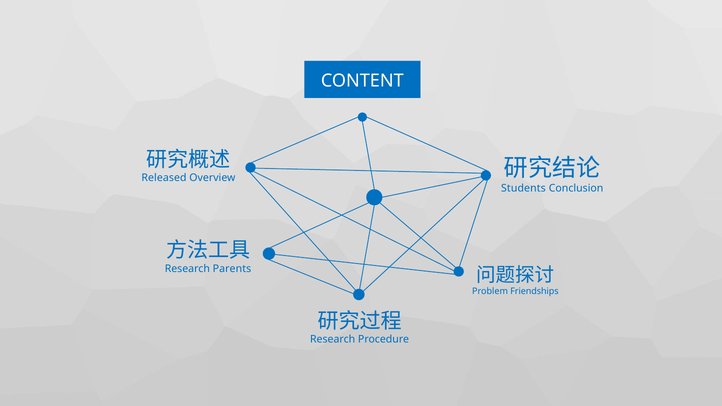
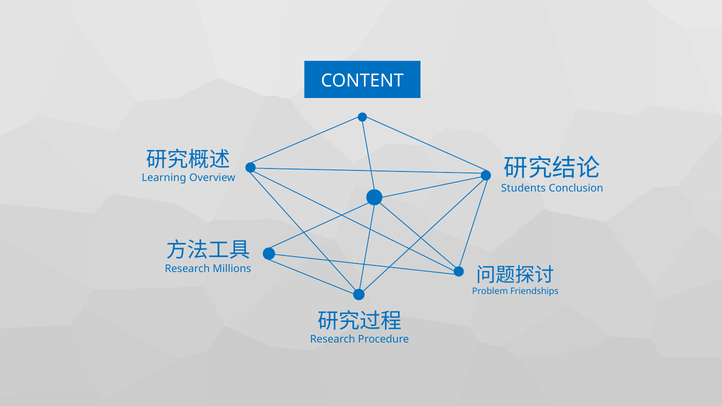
Released: Released -> Learning
Parents: Parents -> Millions
